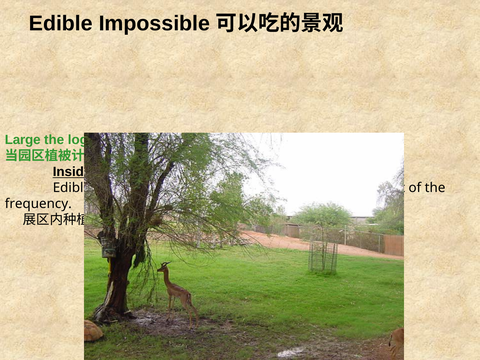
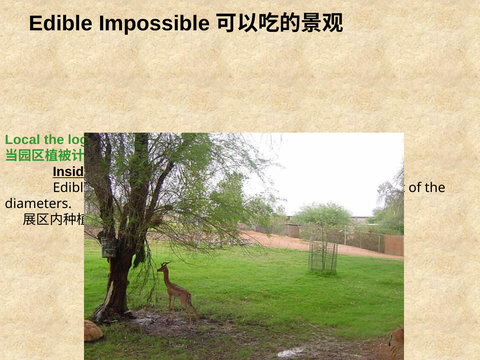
Large: Large -> Local
frequency: frequency -> diameters
